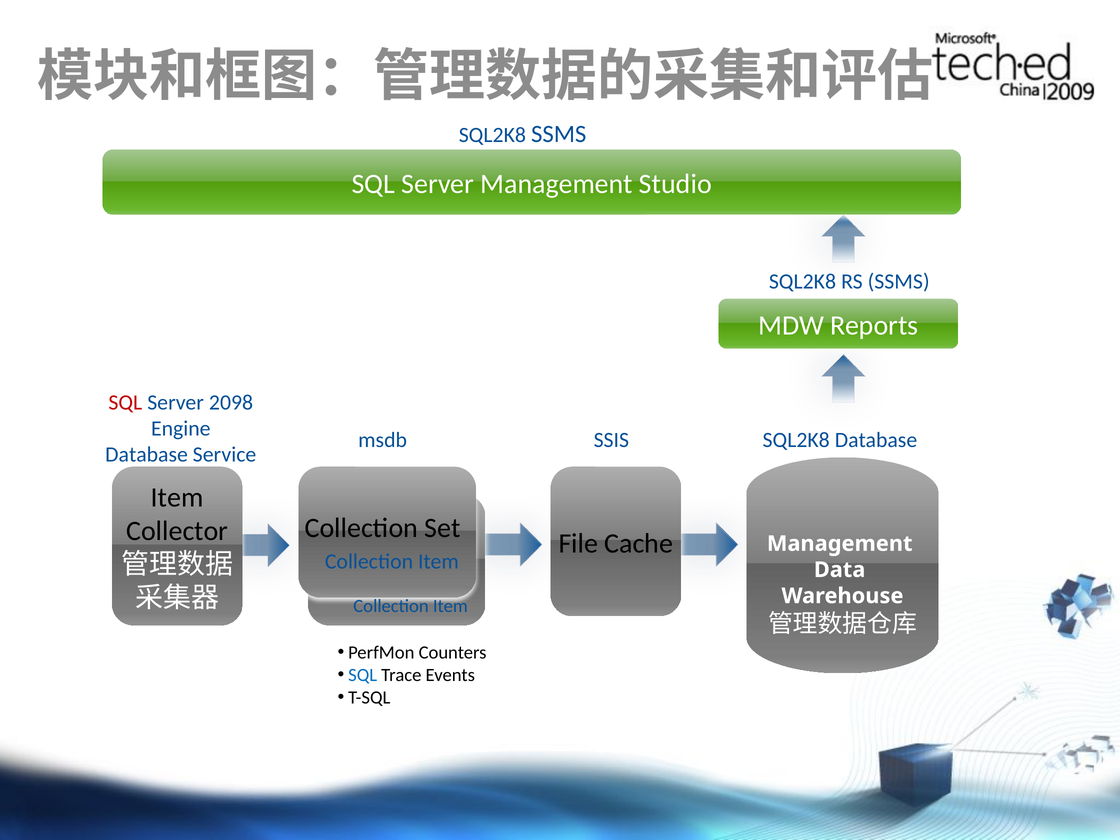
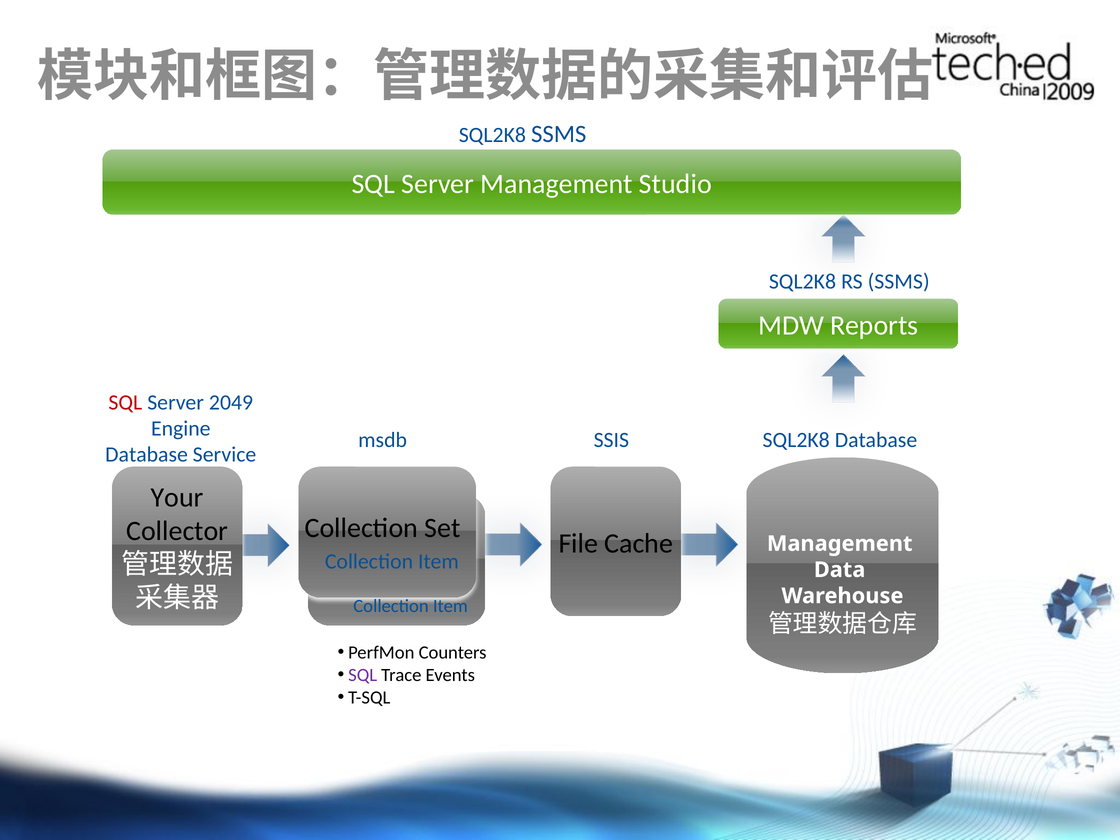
2098: 2098 -> 2049
Item at (177, 497): Item -> Your
SQL at (363, 675) colour: blue -> purple
